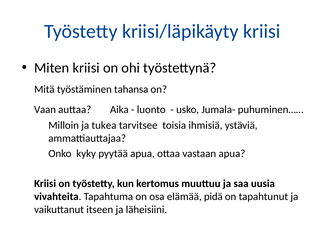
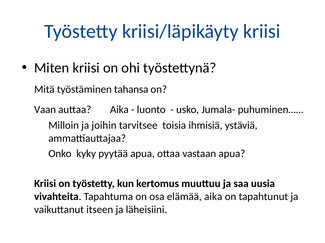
tukea: tukea -> joihin
elämää pidä: pidä -> aika
